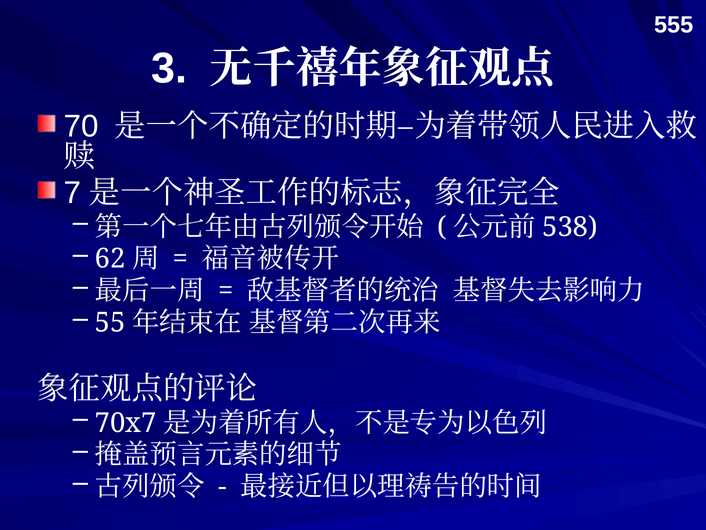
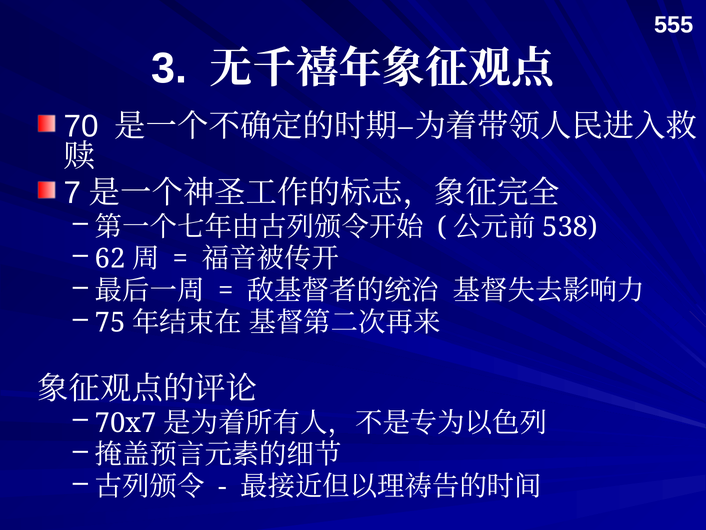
55: 55 -> 75
